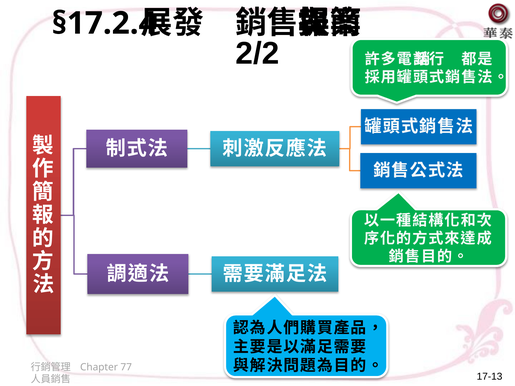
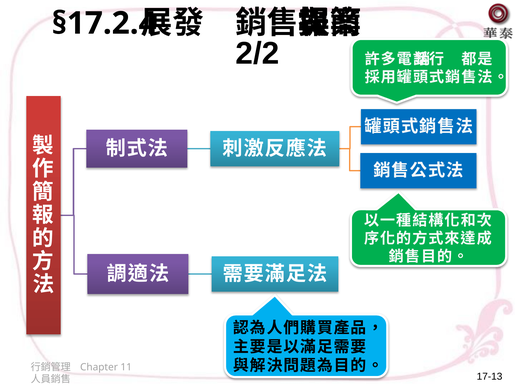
77: 77 -> 11
